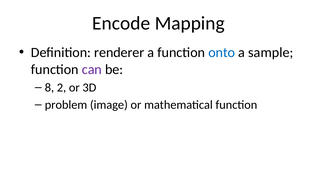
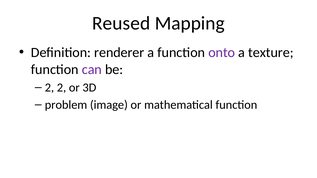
Encode: Encode -> Reused
onto colour: blue -> purple
sample: sample -> texture
8 at (49, 88): 8 -> 2
